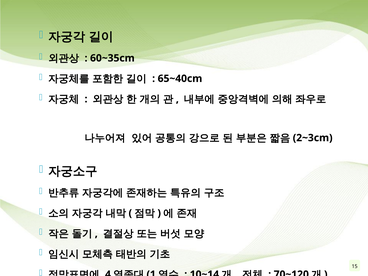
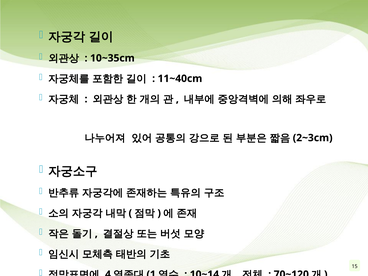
60~35cm: 60~35cm -> 10~35cm
65~40cm: 65~40cm -> 11~40cm
